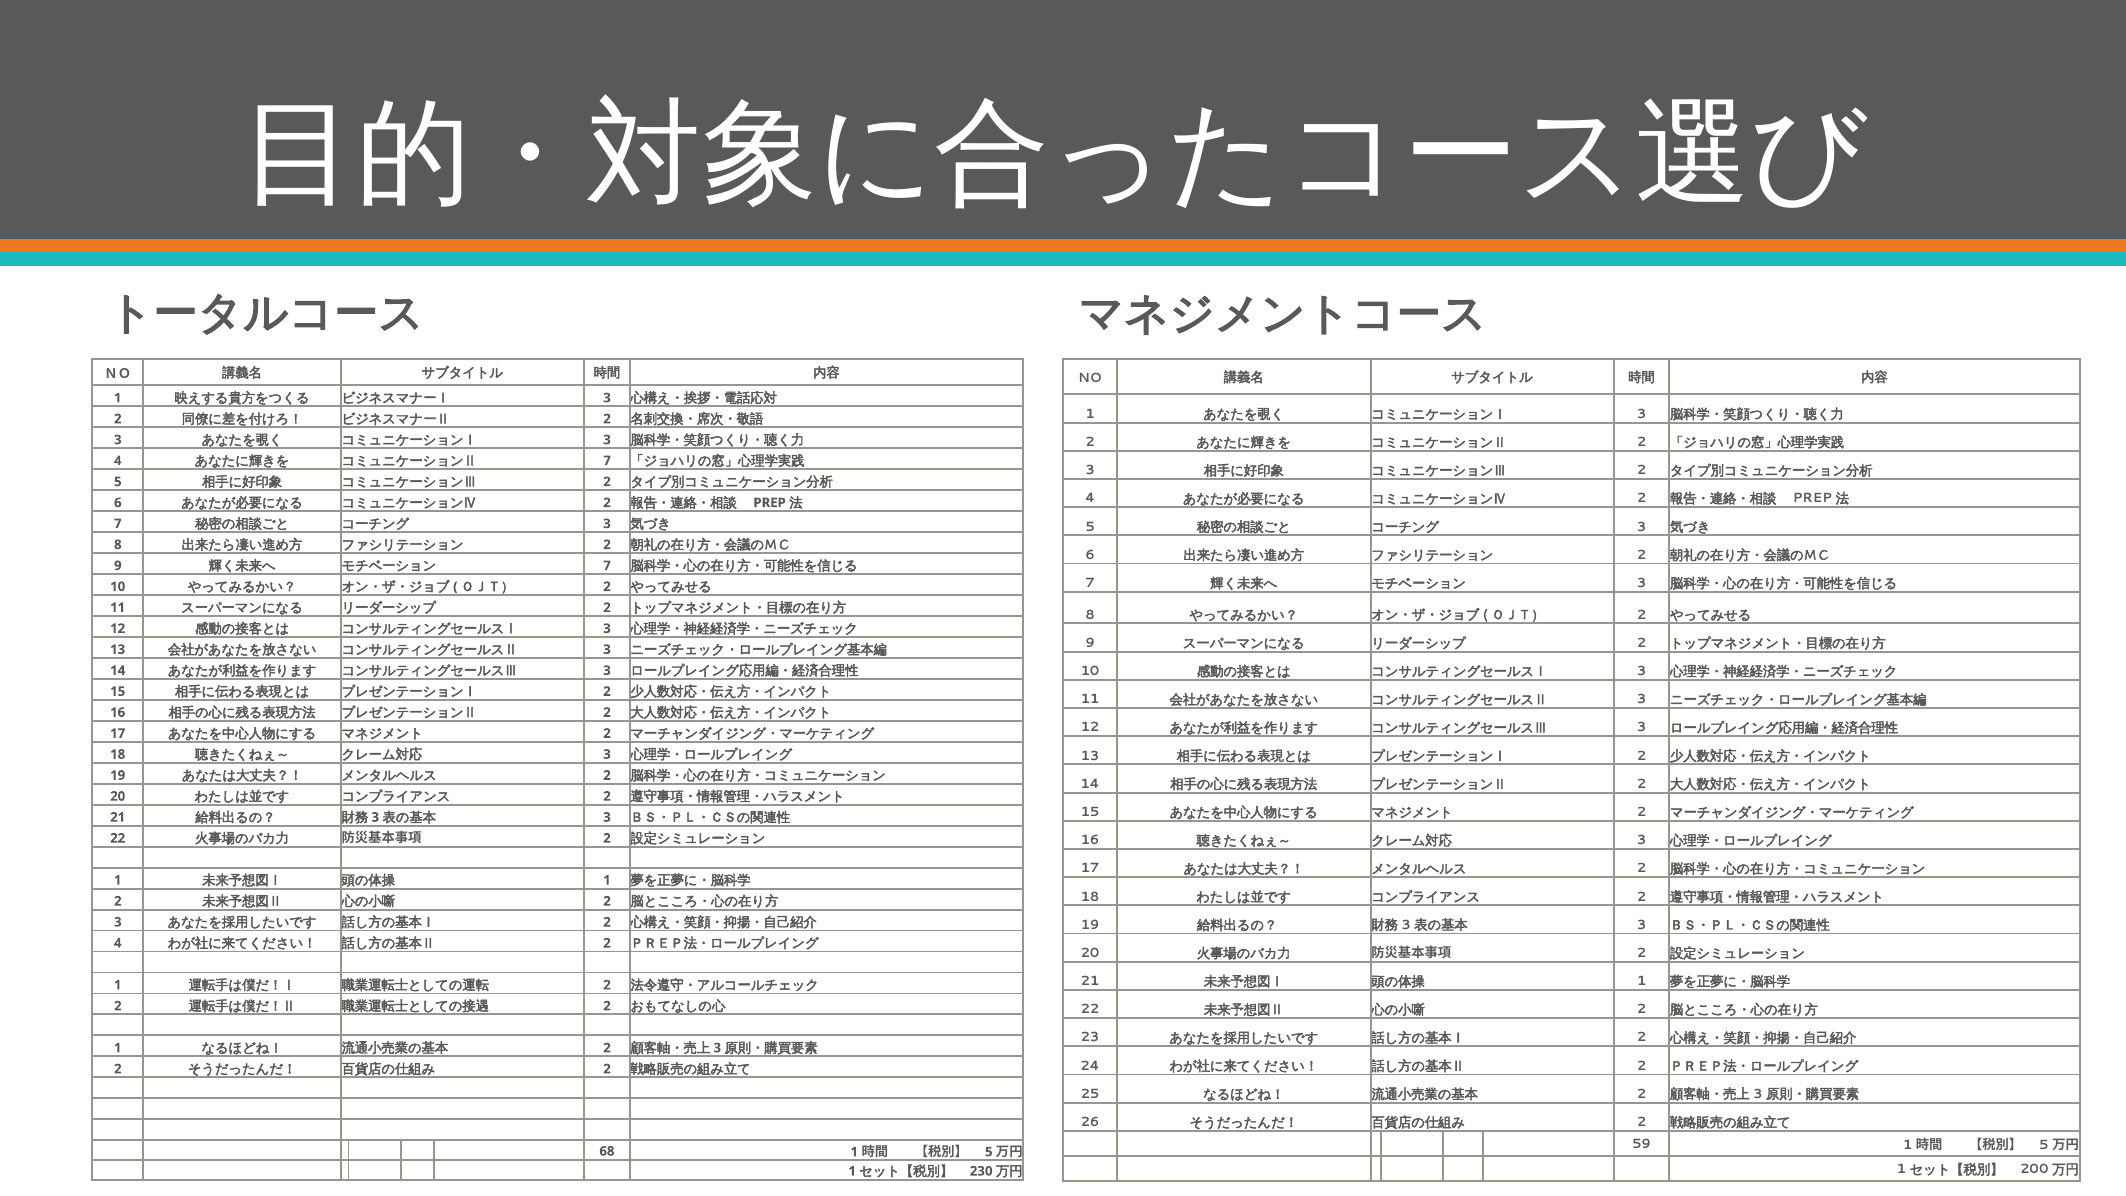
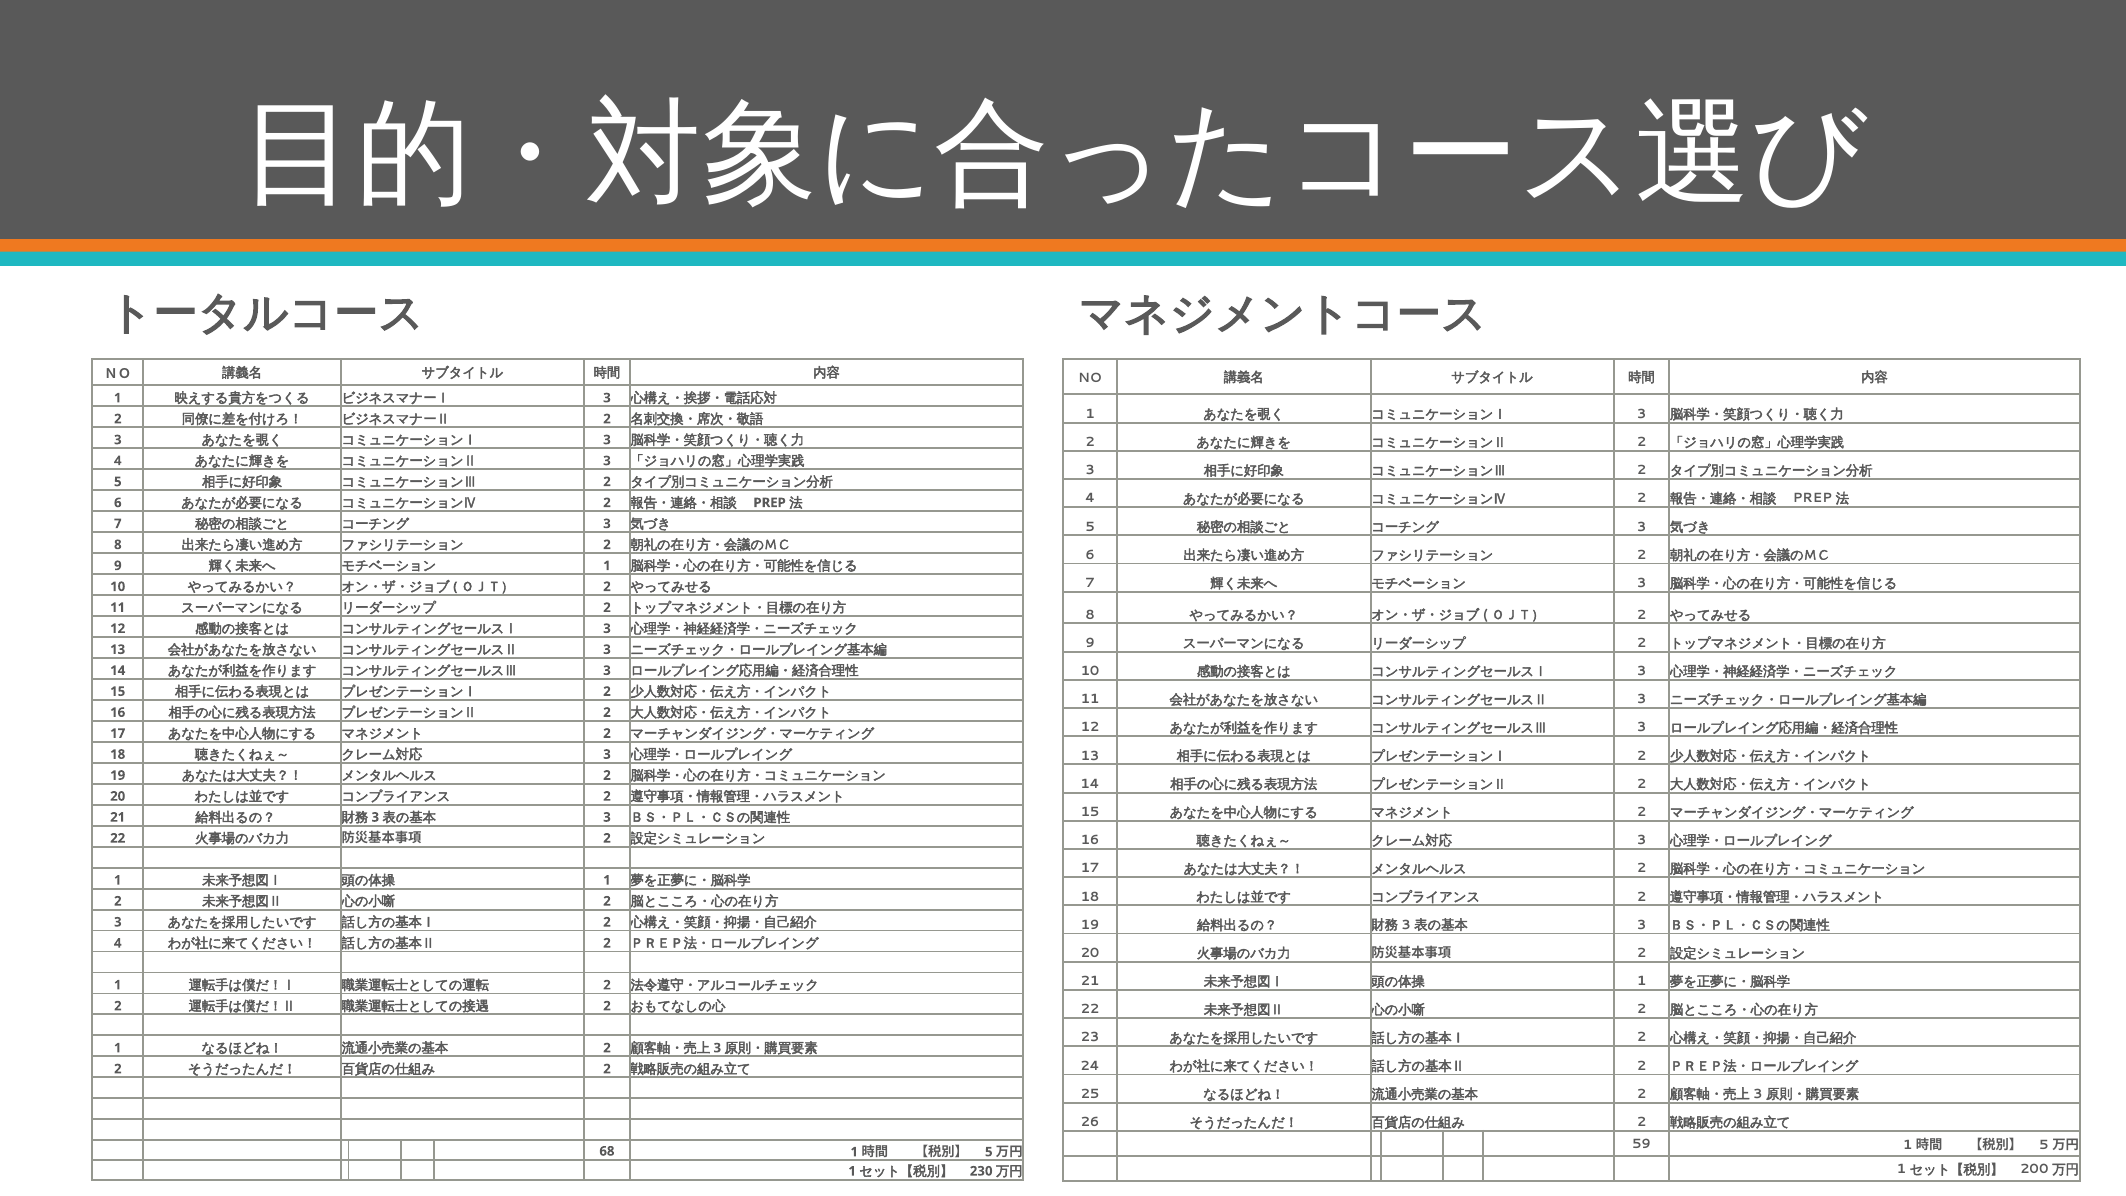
7 at (607, 461): 7 -> 3
7 at (607, 566): 7 -> 1
